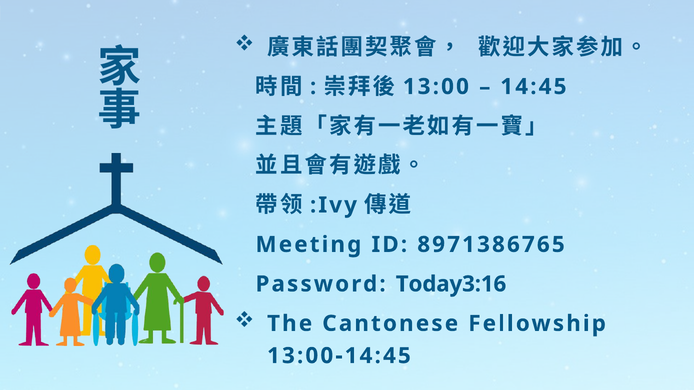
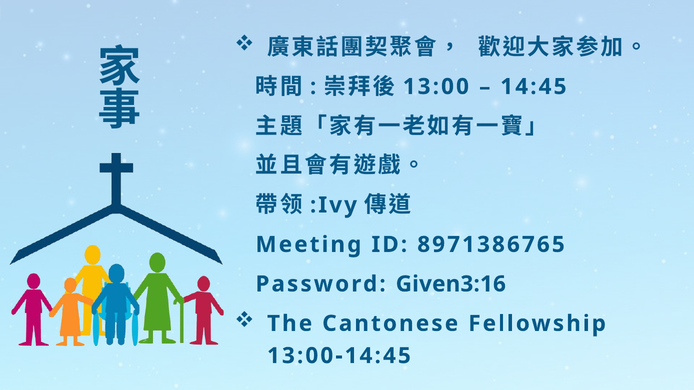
Today3:16: Today3:16 -> Given3:16
